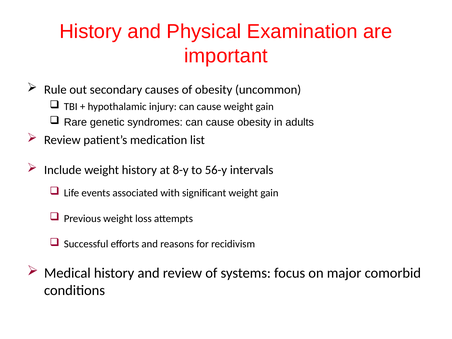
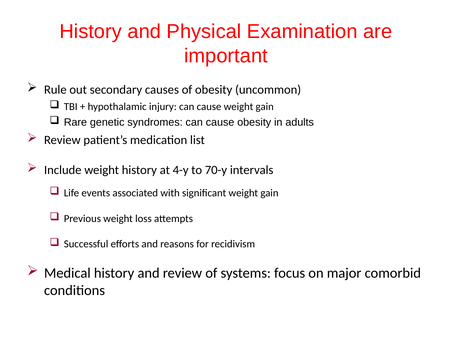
8-y: 8-y -> 4-y
56-y: 56-y -> 70-y
